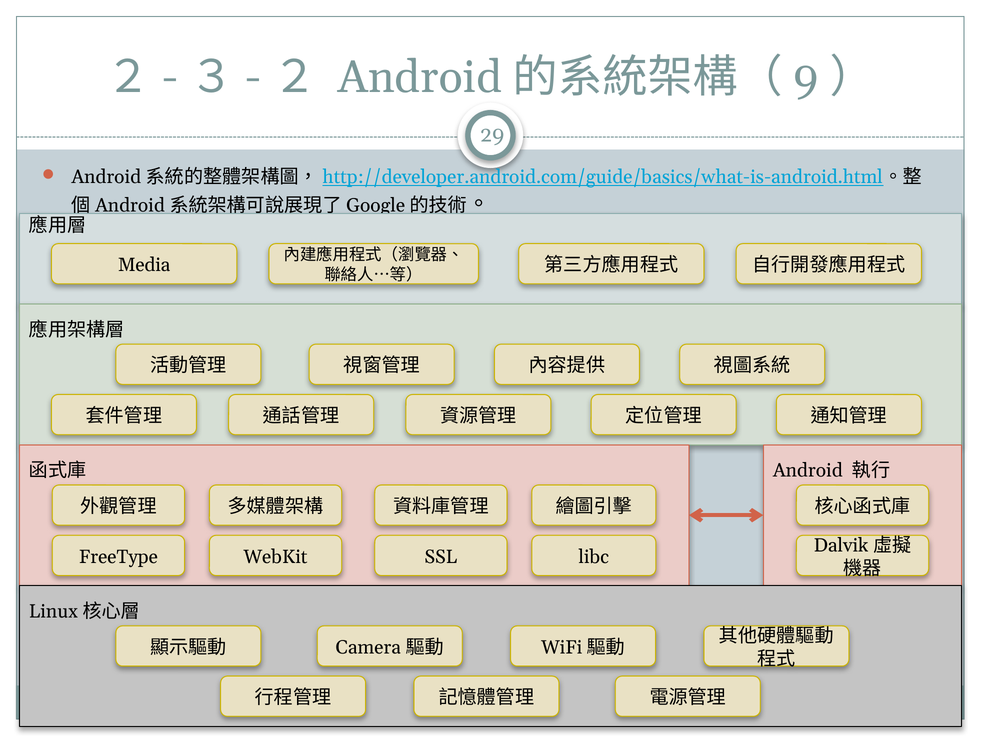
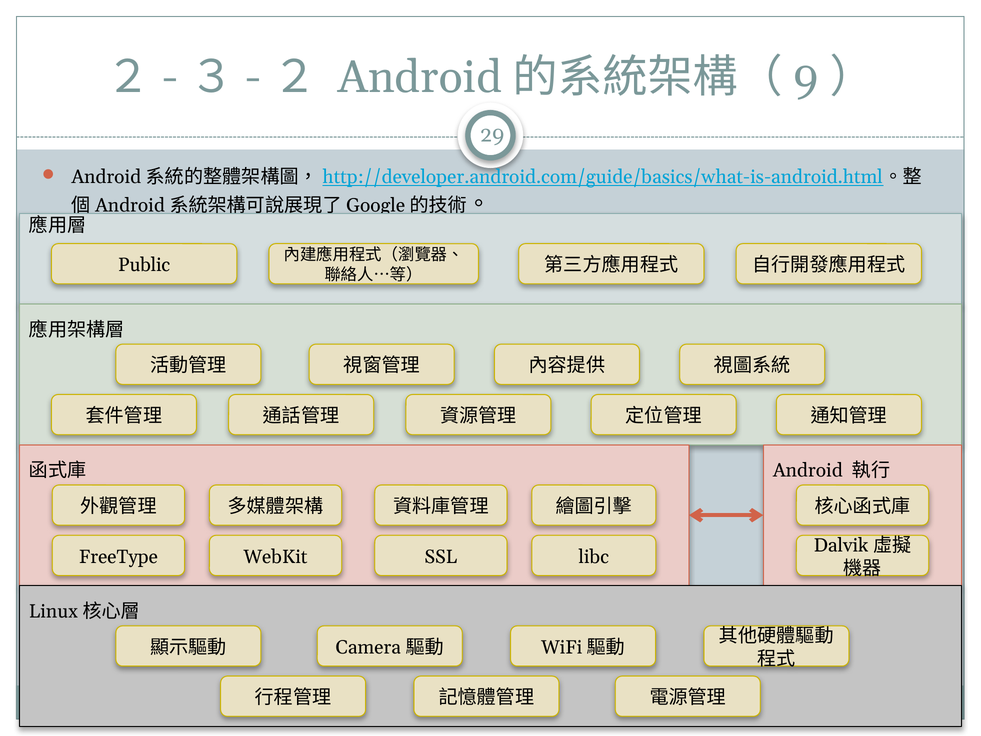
Media: Media -> Public
